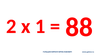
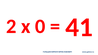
1: 1 -> 0
88: 88 -> 41
